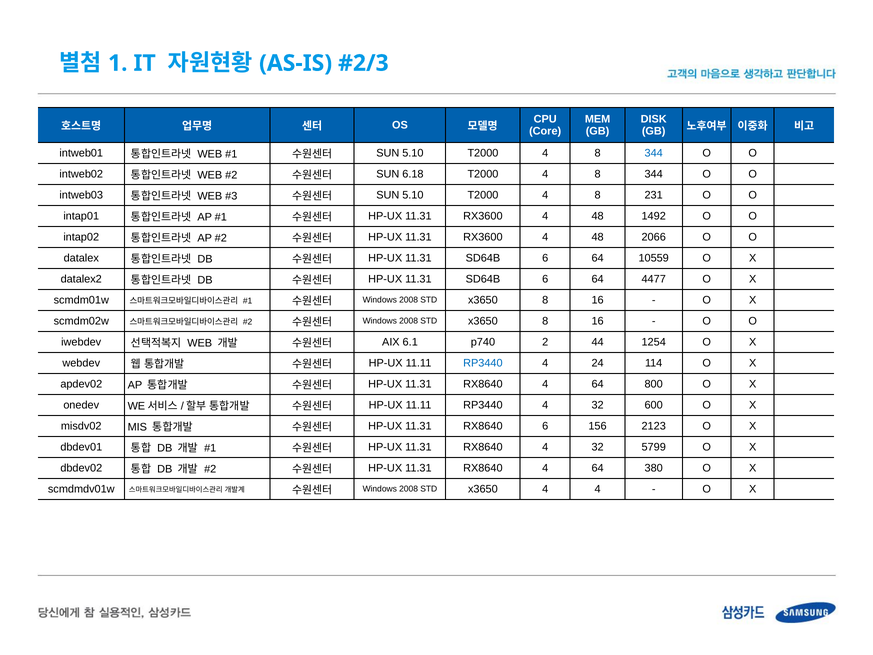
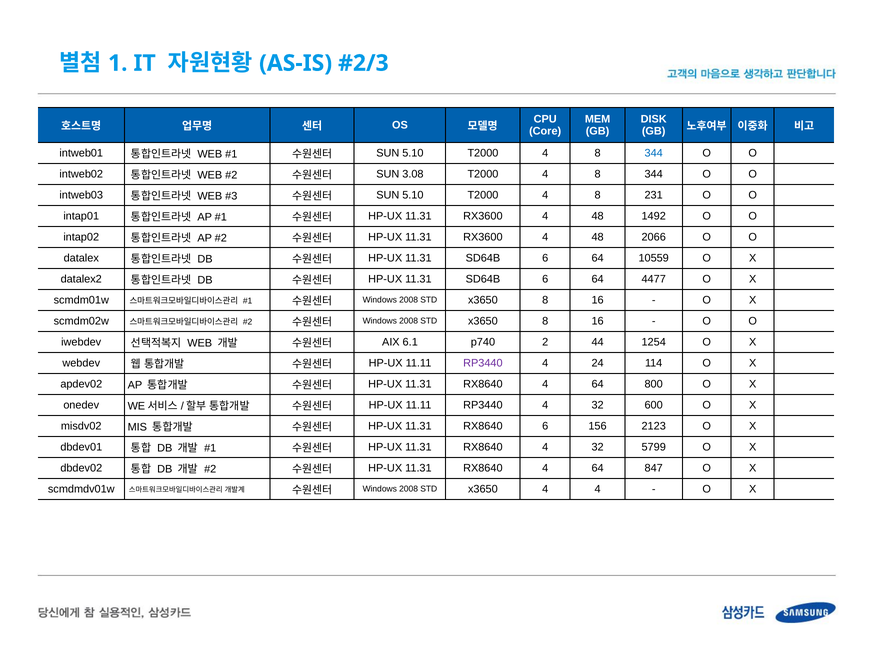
6.18: 6.18 -> 3.08
RP3440 at (483, 363) colour: blue -> purple
380: 380 -> 847
